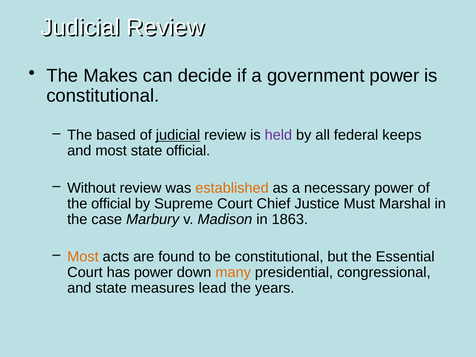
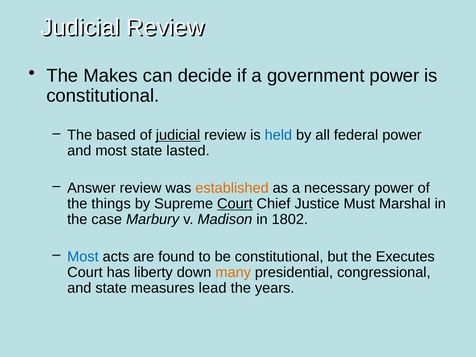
held colour: purple -> blue
federal keeps: keeps -> power
state official: official -> lasted
Without: Without -> Answer
the official: official -> things
Court at (235, 204) underline: none -> present
1863: 1863 -> 1802
Most at (83, 257) colour: orange -> blue
Essential: Essential -> Executes
has power: power -> liberty
